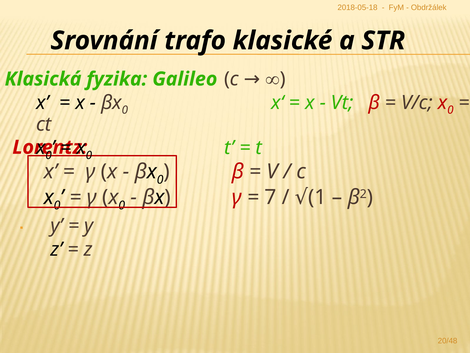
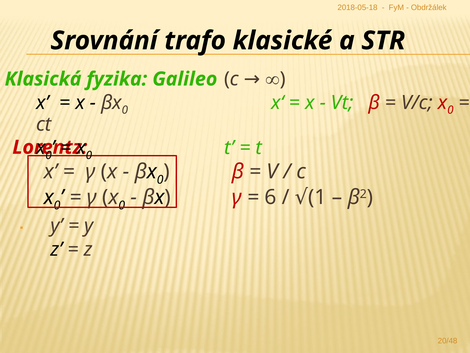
7: 7 -> 6
